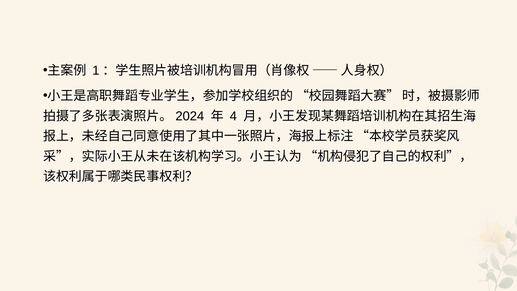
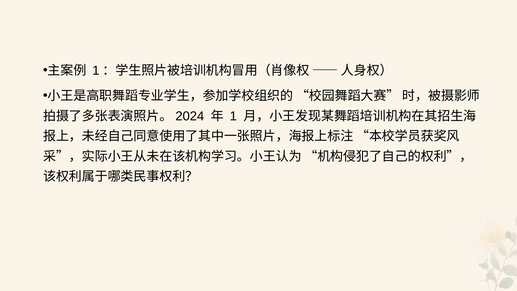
4: 4 -> 1
